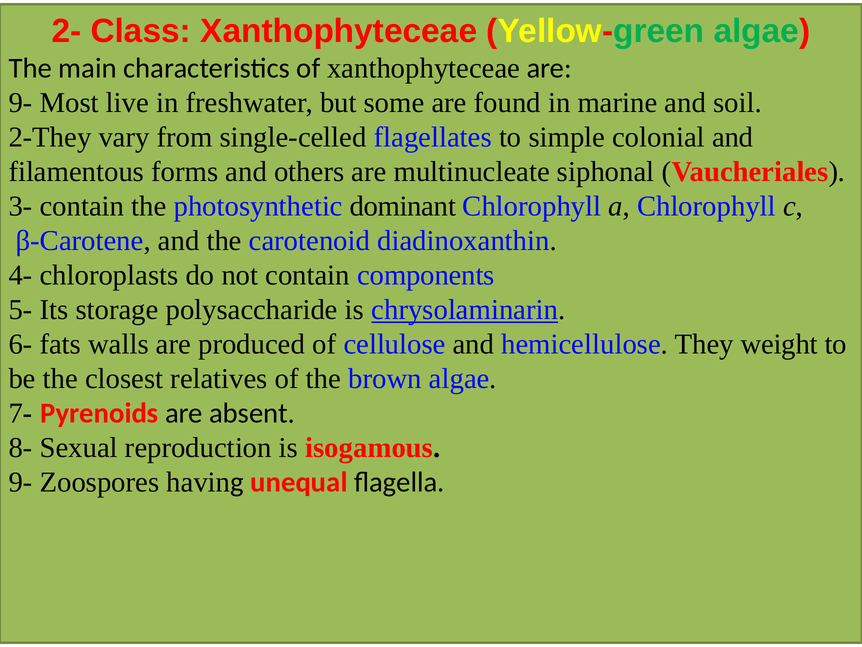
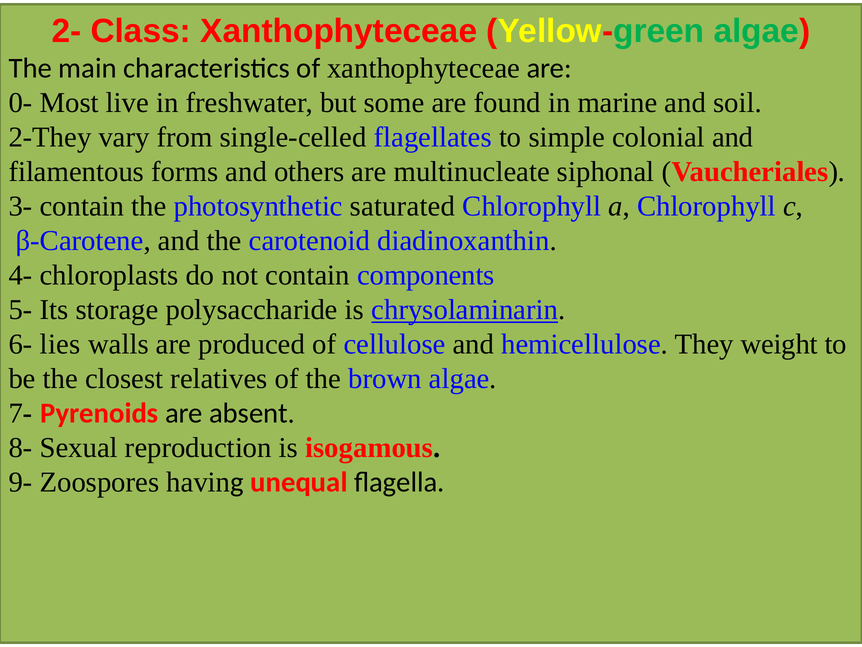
9- at (21, 103): 9- -> 0-
dominant: dominant -> saturated
fats: fats -> lies
